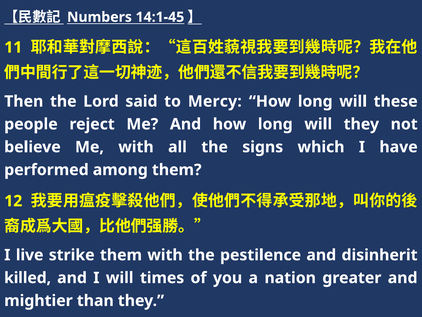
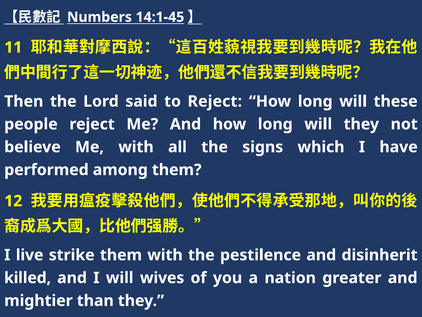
to Mercy: Mercy -> Reject
times: times -> wives
